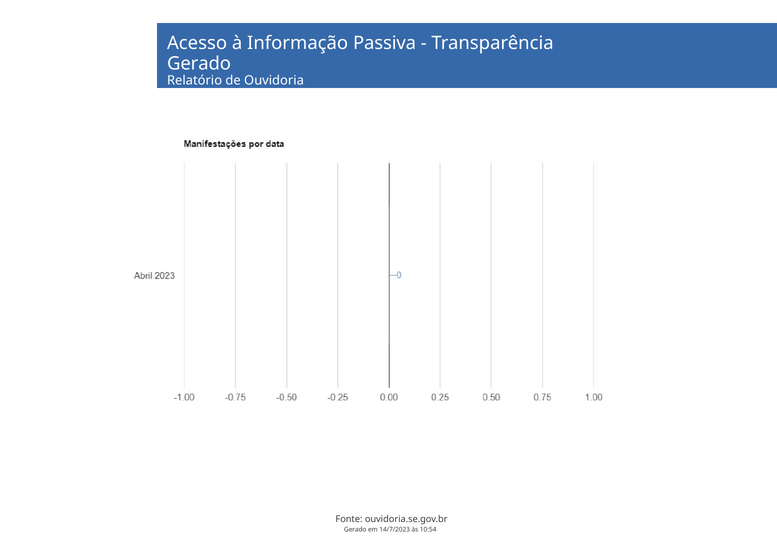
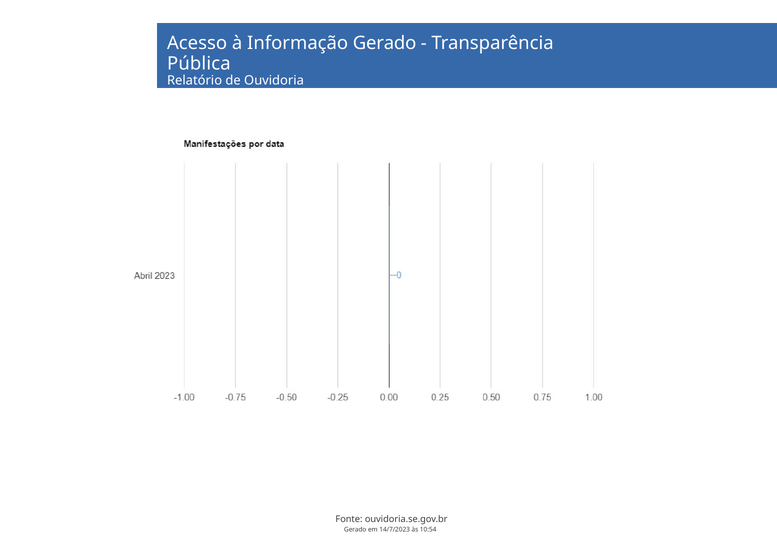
Informação Passiva: Passiva -> Gerado
Gerado at (199, 64): Gerado -> Pública
